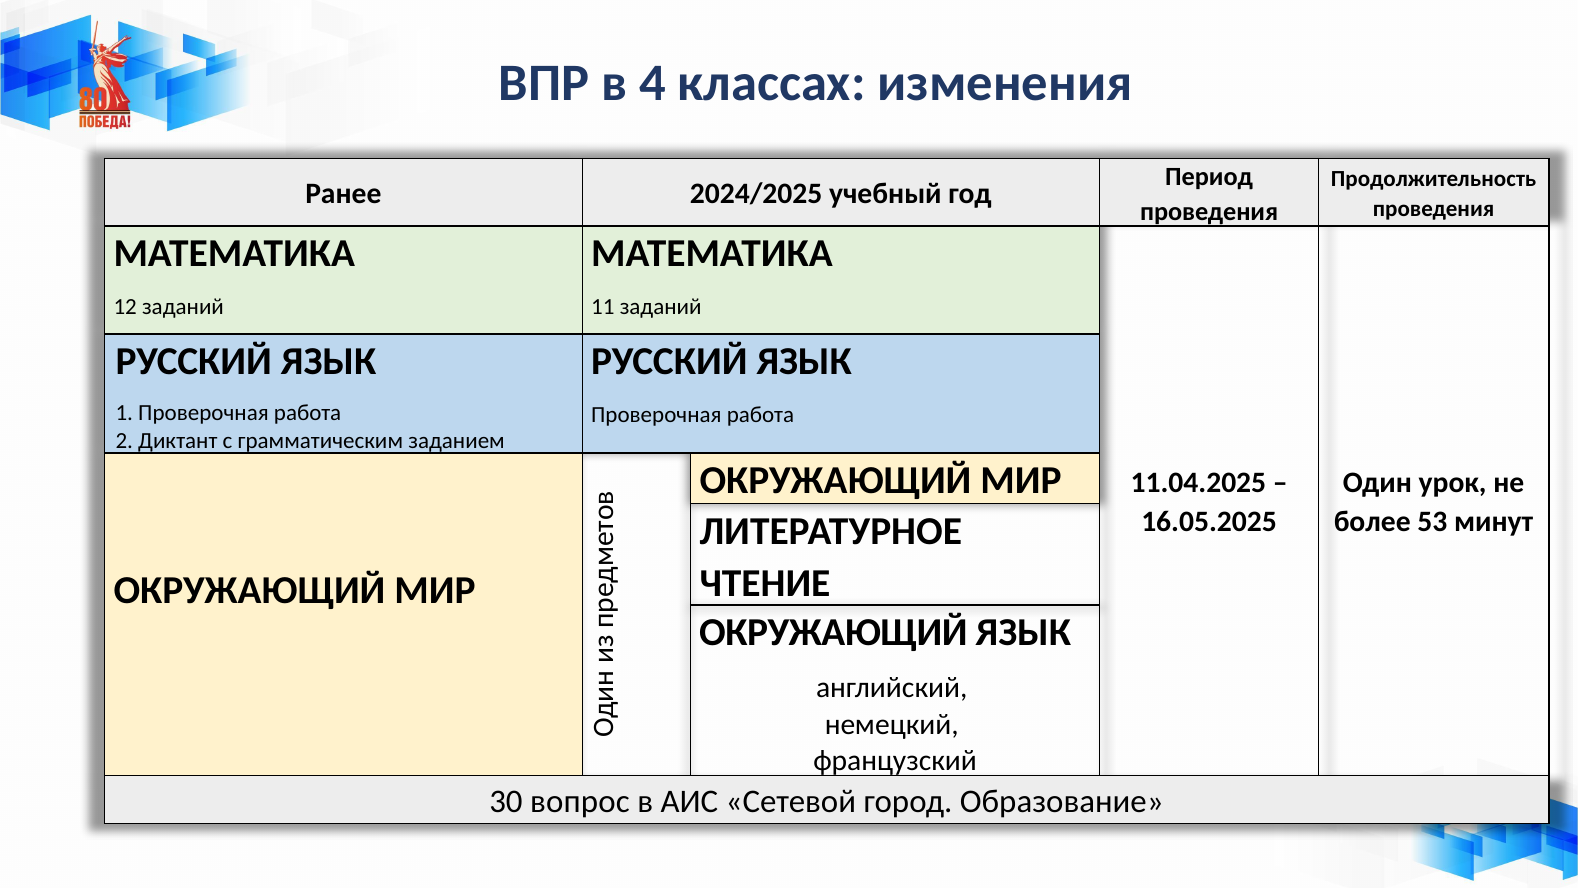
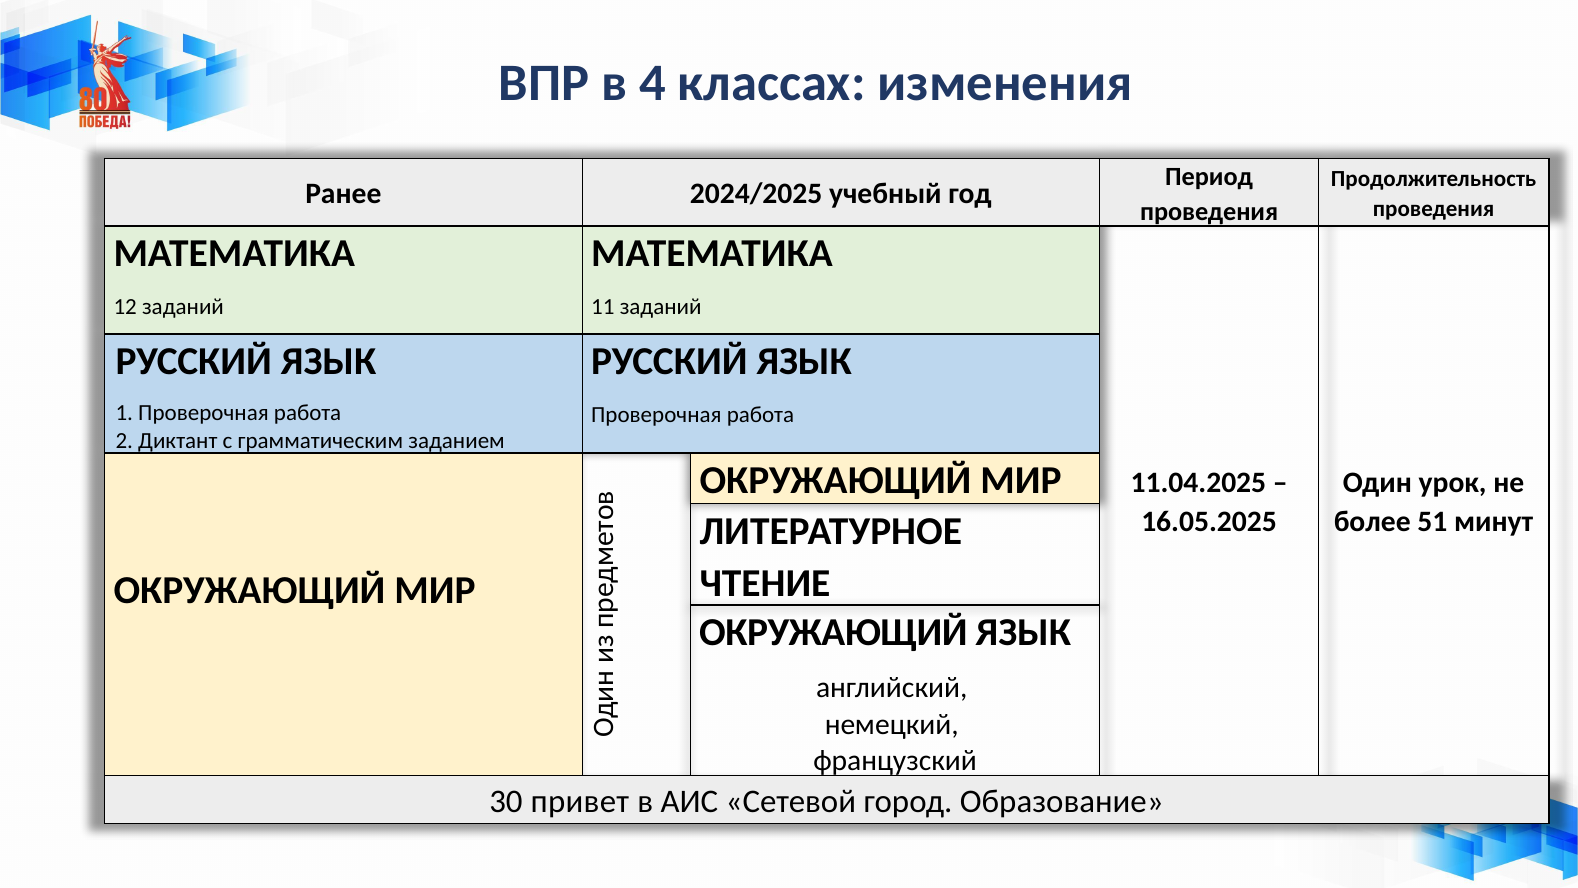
53: 53 -> 51
вопрос: вопрос -> привет
